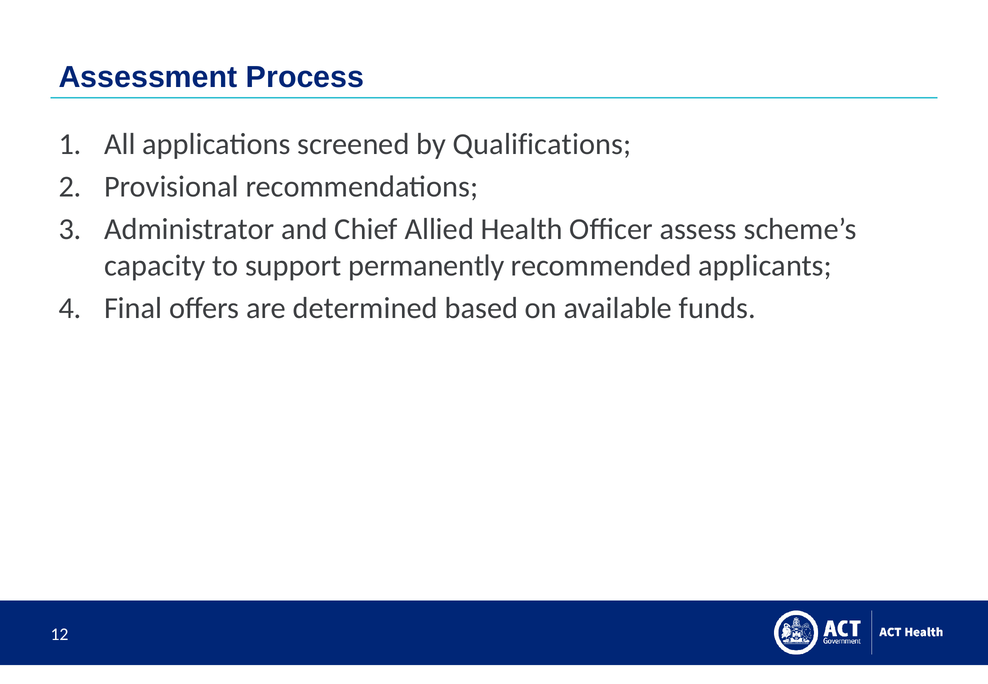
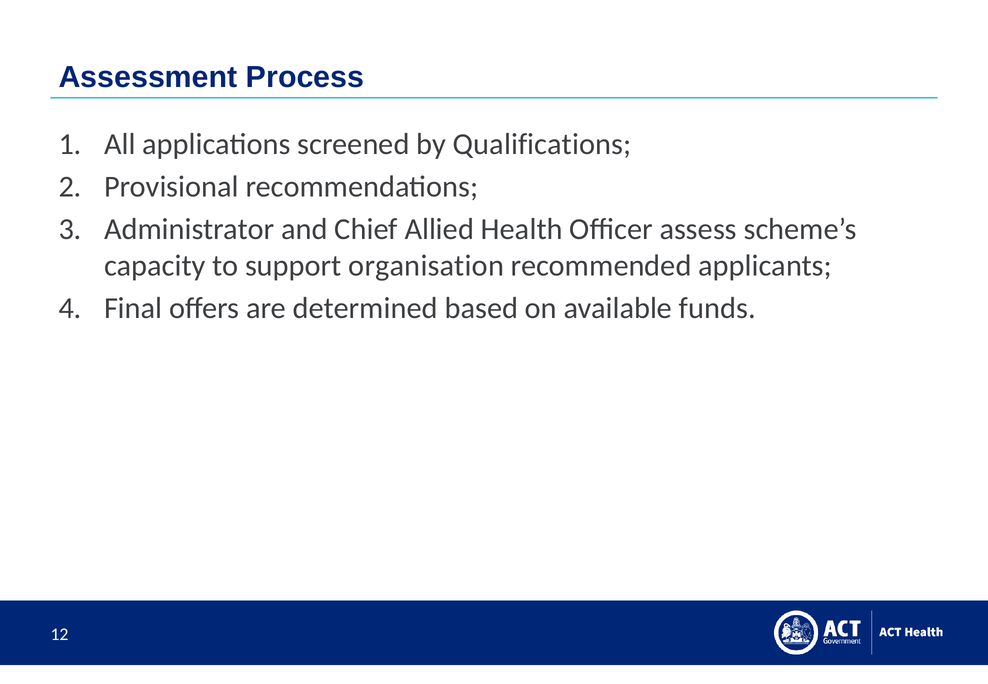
permanently: permanently -> organisation
